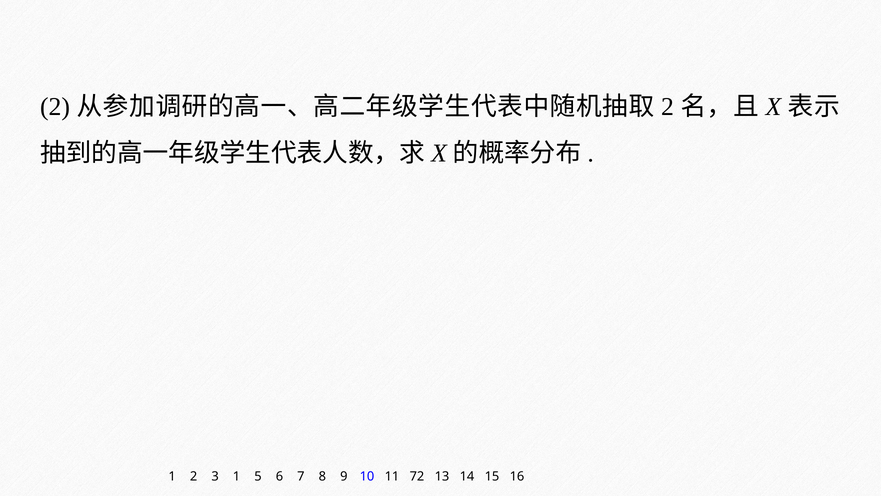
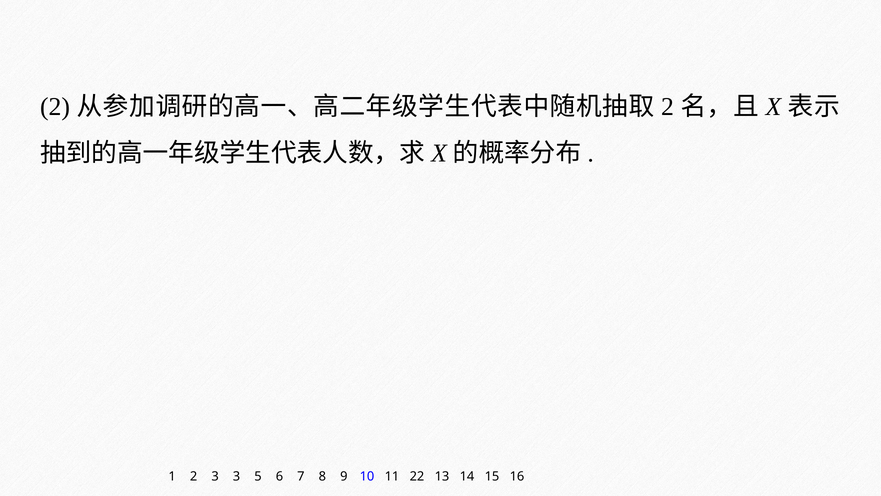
3 1: 1 -> 3
72: 72 -> 22
